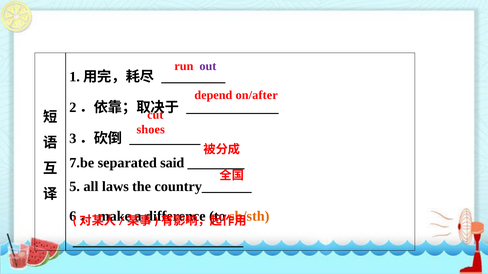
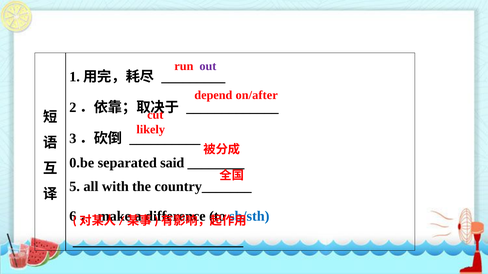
shoes: shoes -> likely
7.be: 7.be -> 0.be
laws: laws -> with
sb/sth colour: orange -> blue
